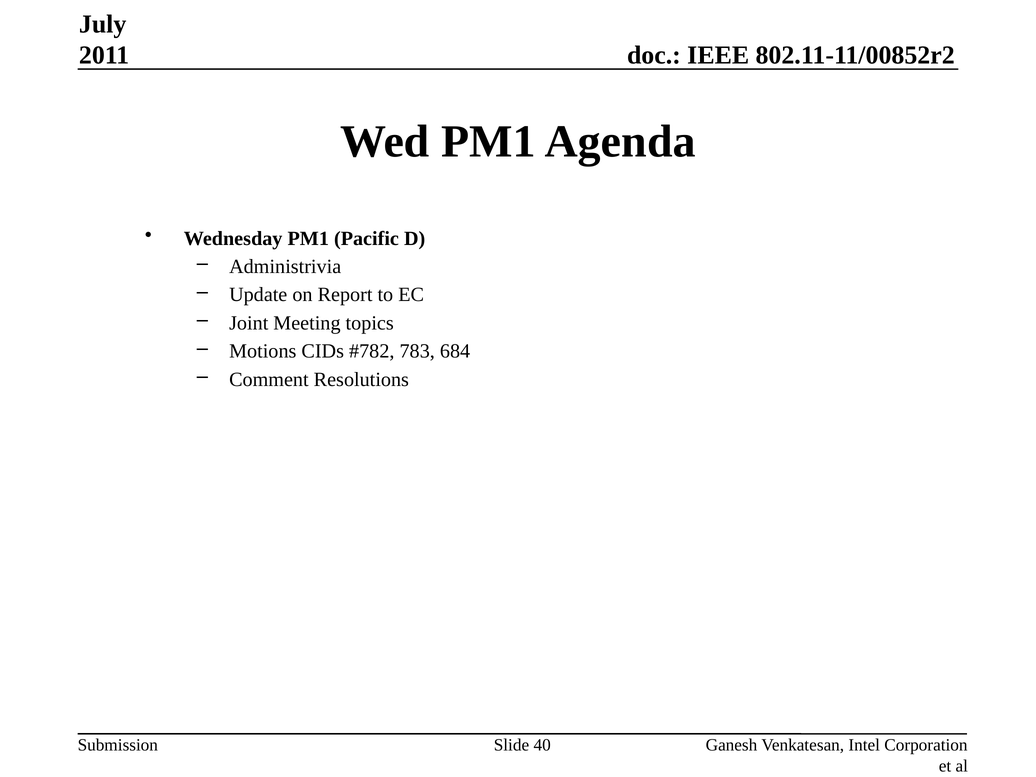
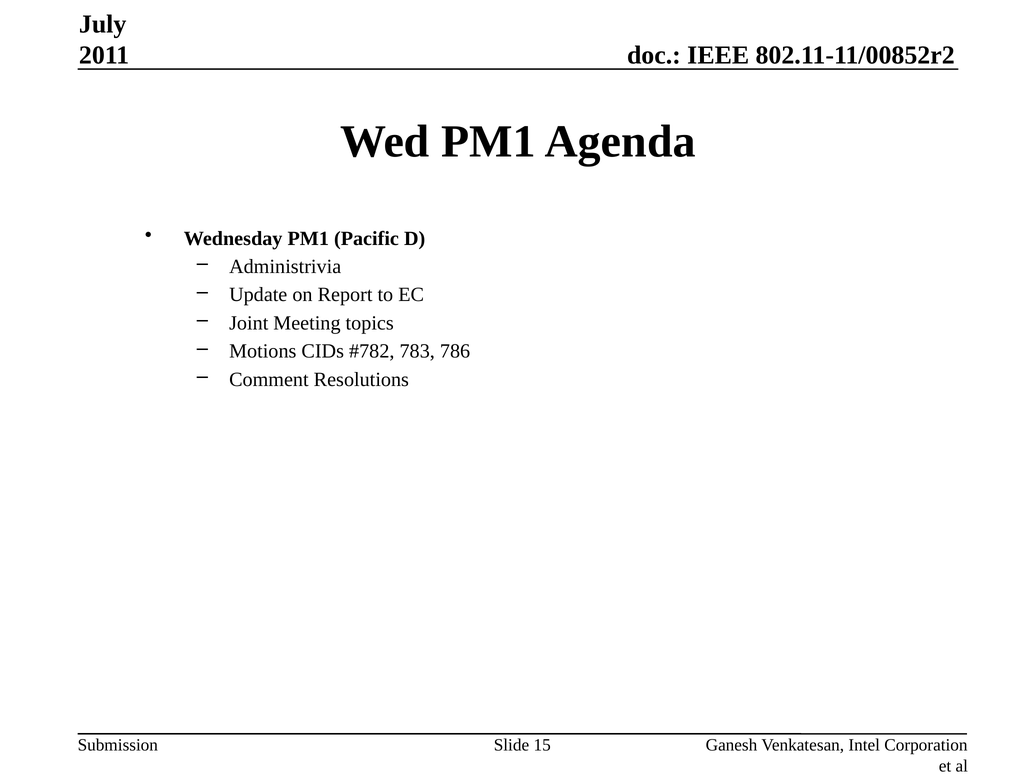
684: 684 -> 786
40: 40 -> 15
